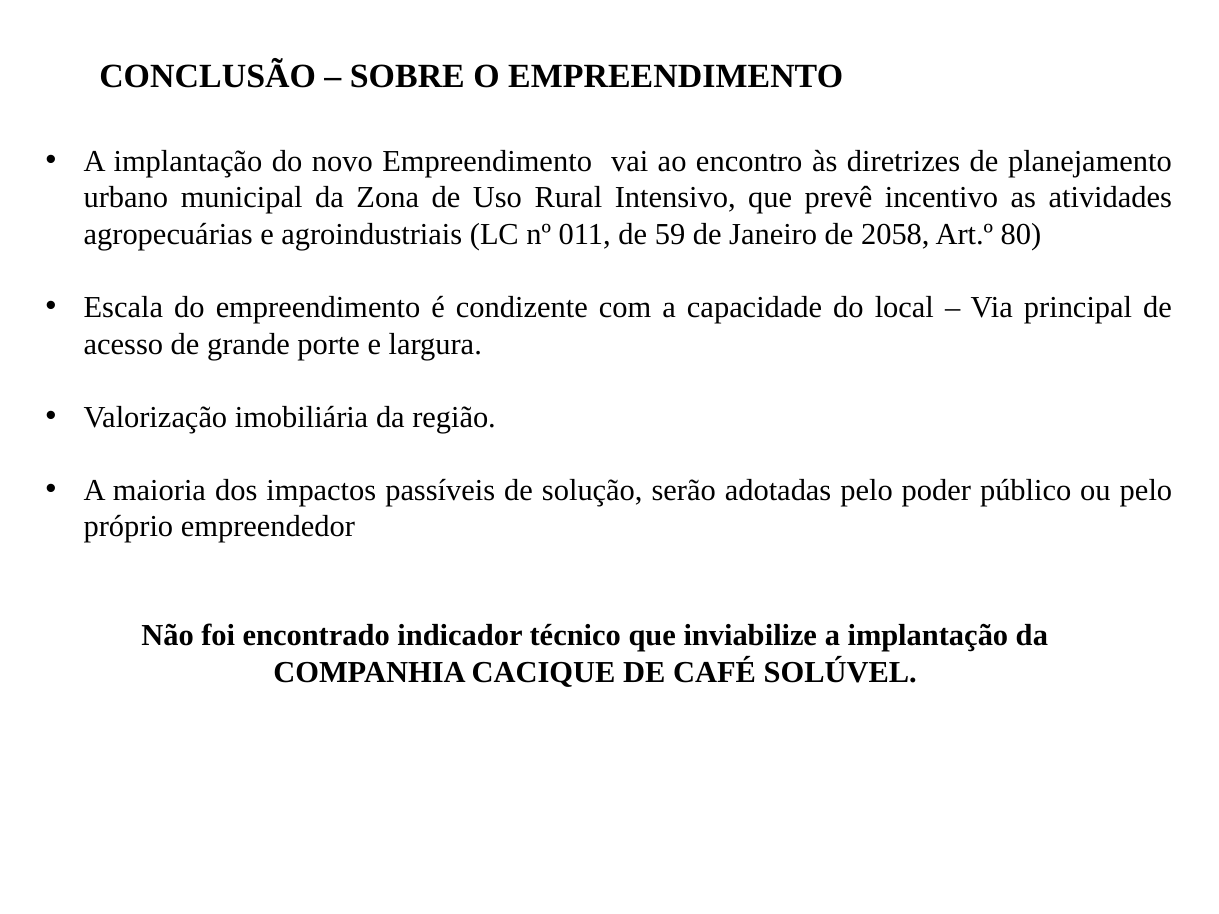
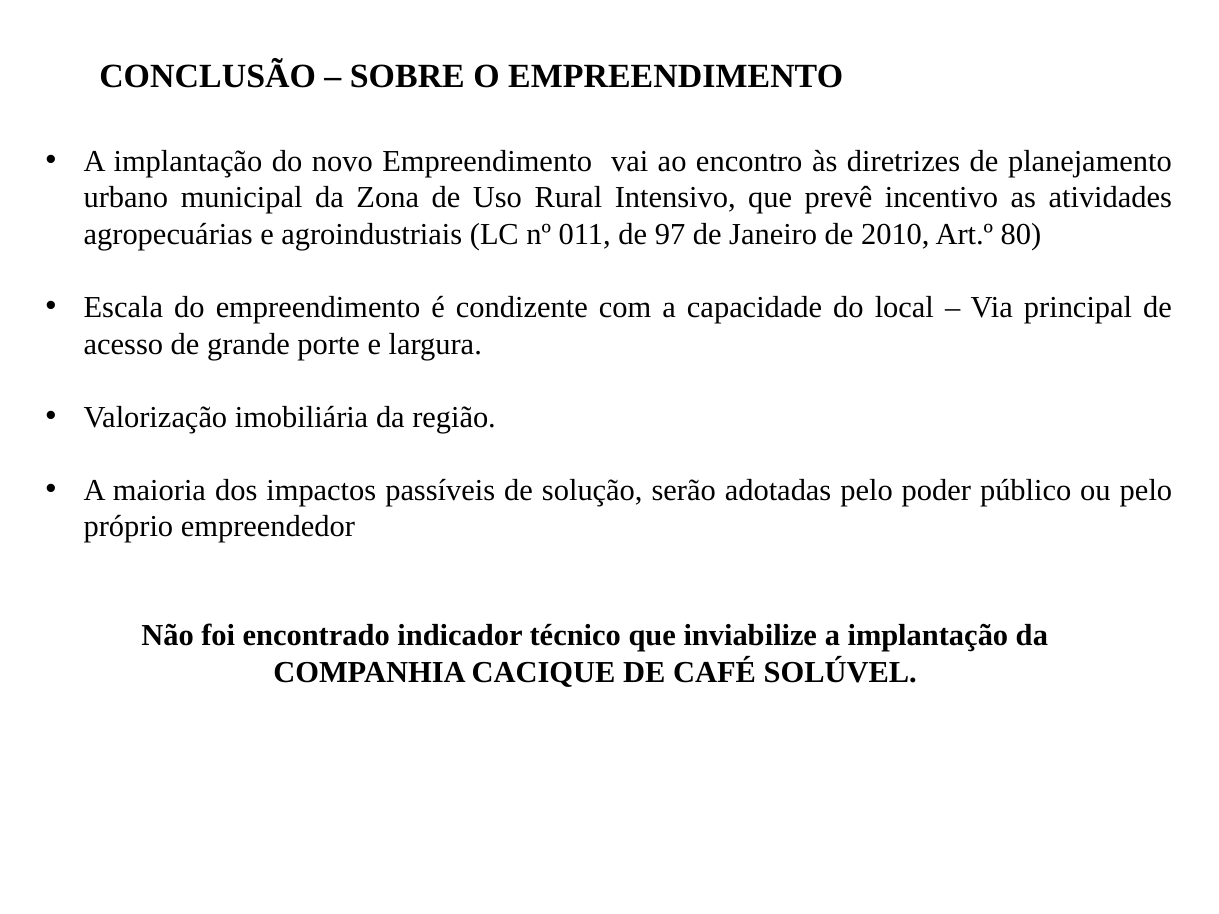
59: 59 -> 97
2058: 2058 -> 2010
